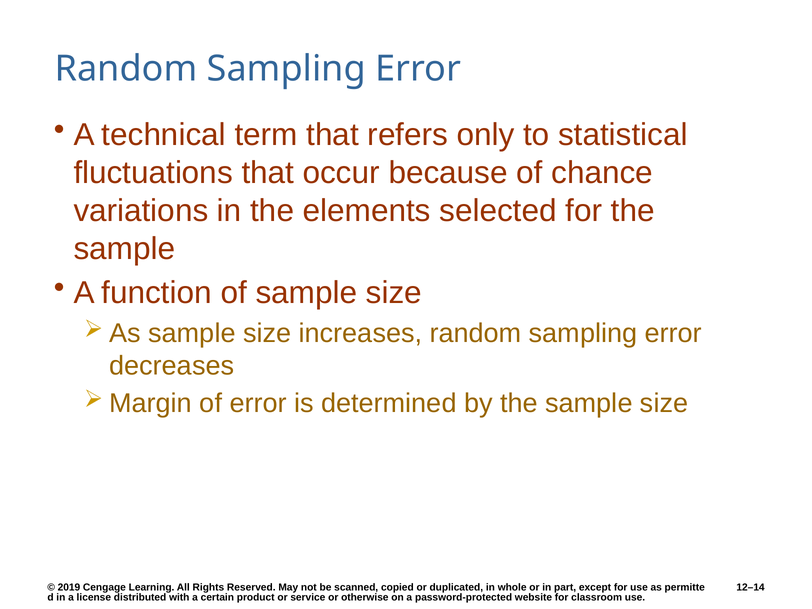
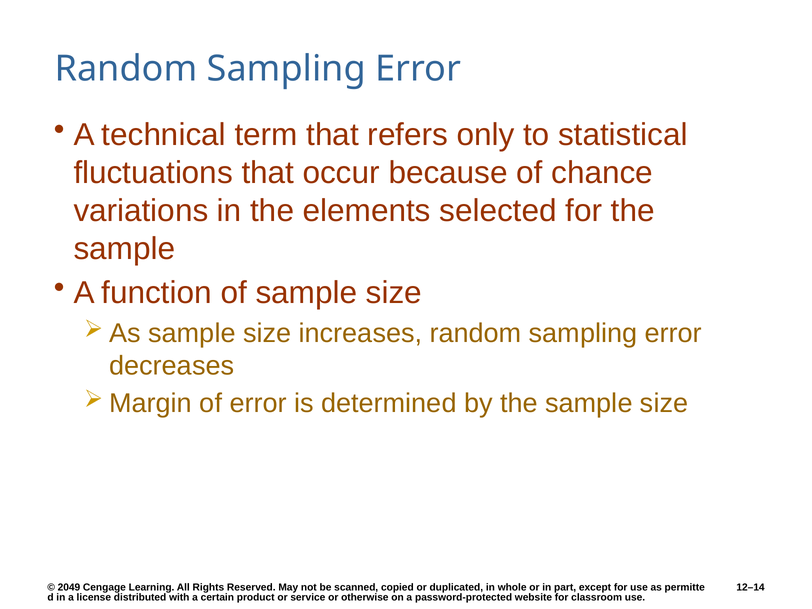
2019: 2019 -> 2049
